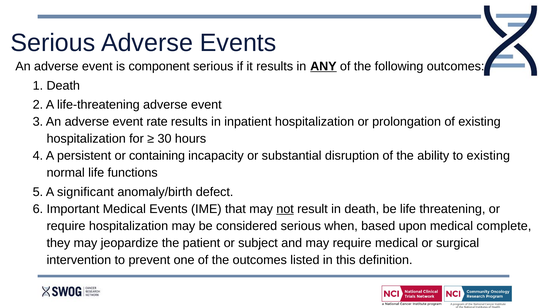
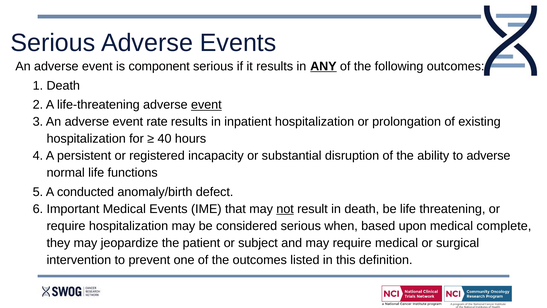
event at (206, 105) underline: none -> present
30: 30 -> 40
containing: containing -> registered
to existing: existing -> adverse
significant: significant -> conducted
